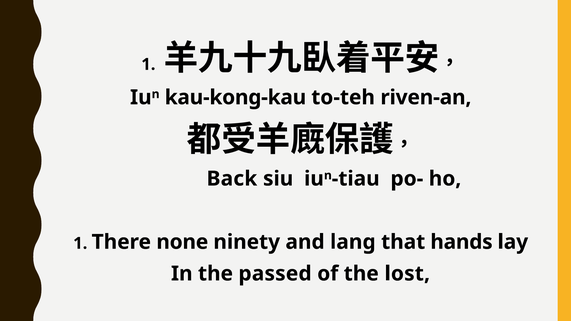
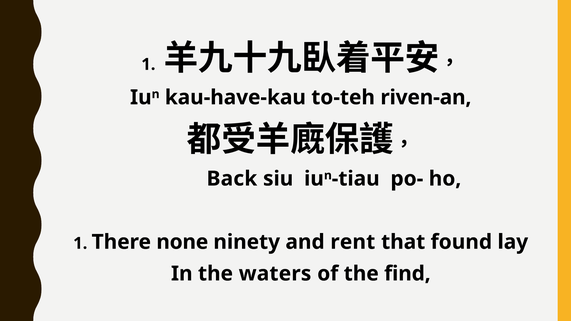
kau-kong-kau: kau-kong-kau -> kau-have-kau
lang: lang -> rent
hands: hands -> found
passed: passed -> waters
lost: lost -> find
